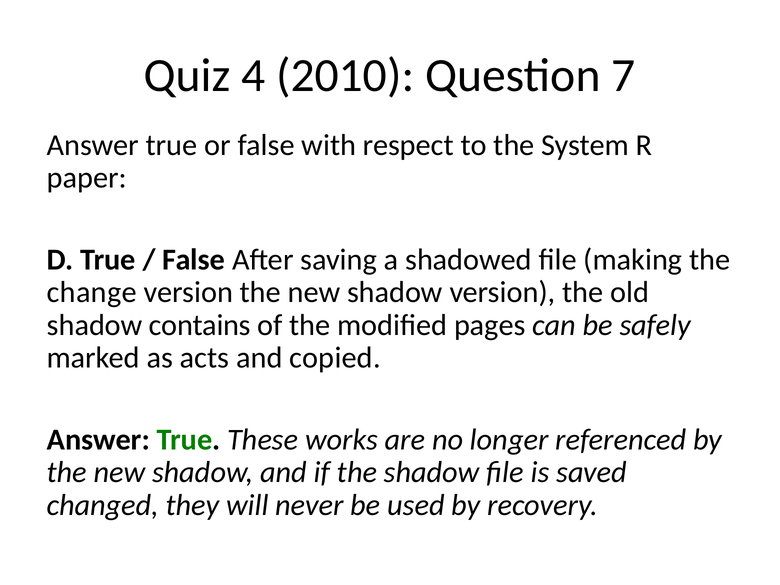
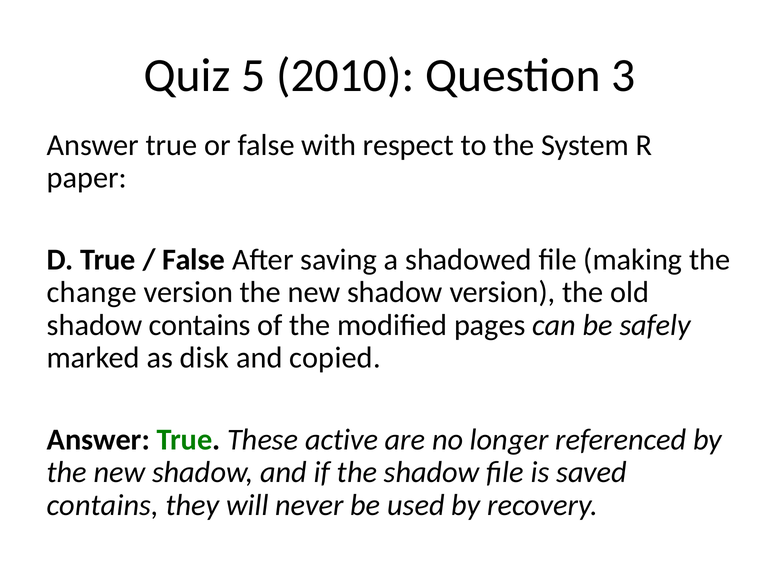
4: 4 -> 5
7: 7 -> 3
acts: acts -> disk
works: works -> active
changed at (103, 505): changed -> contains
